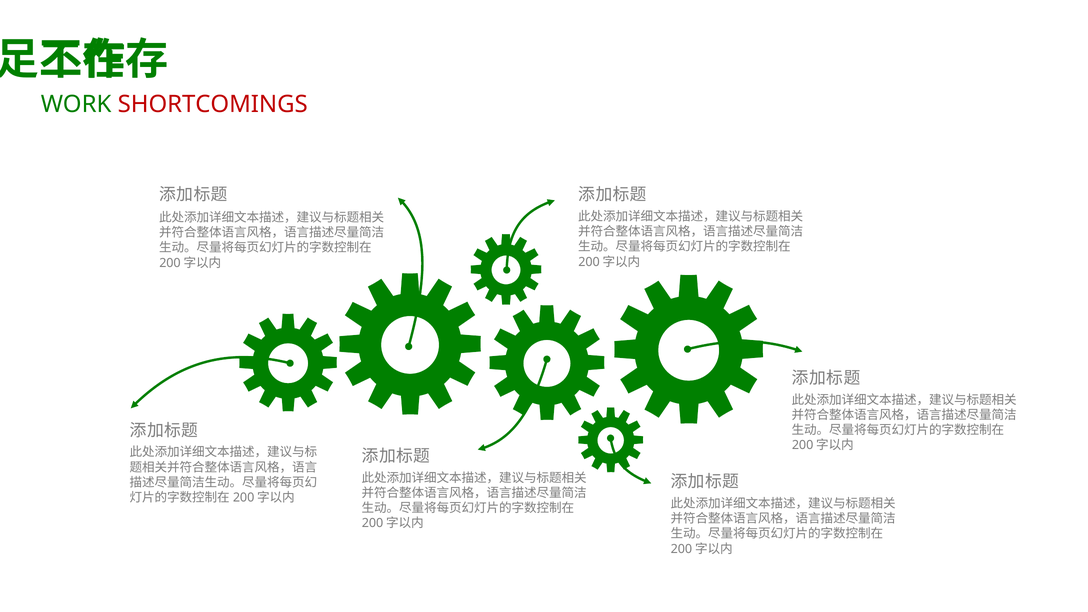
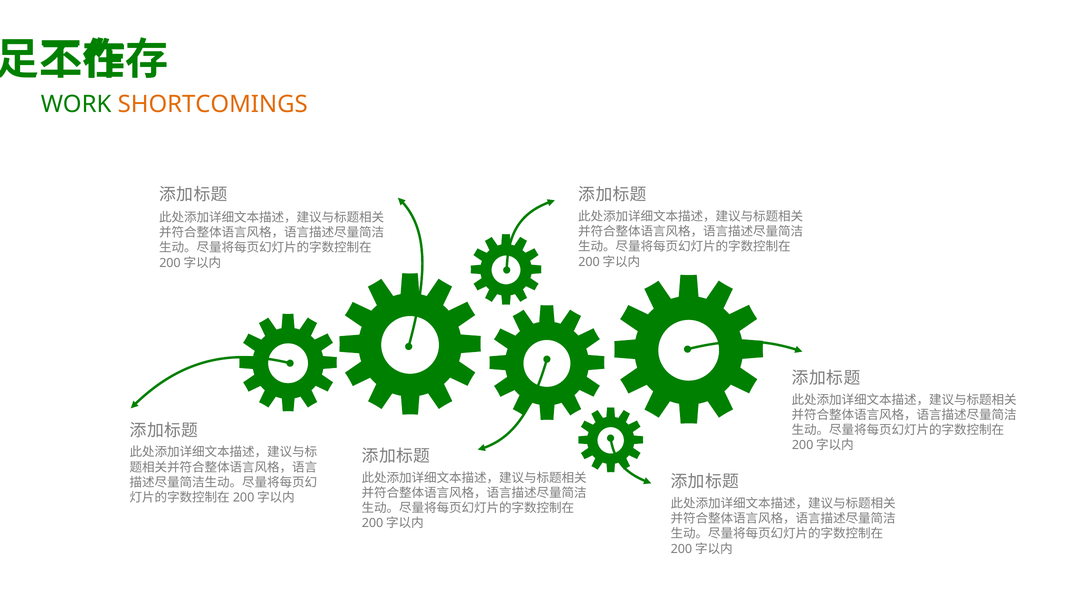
SHORTCOMINGS colour: red -> orange
